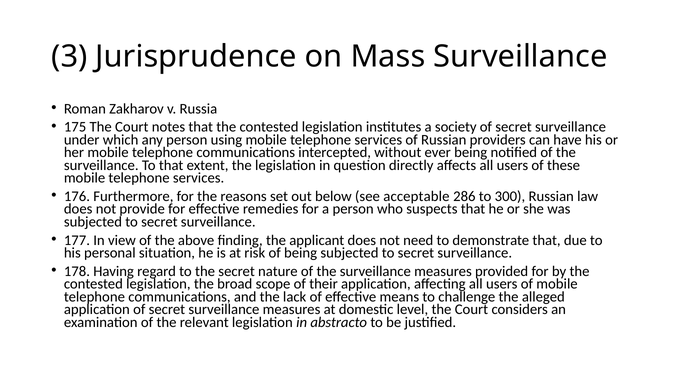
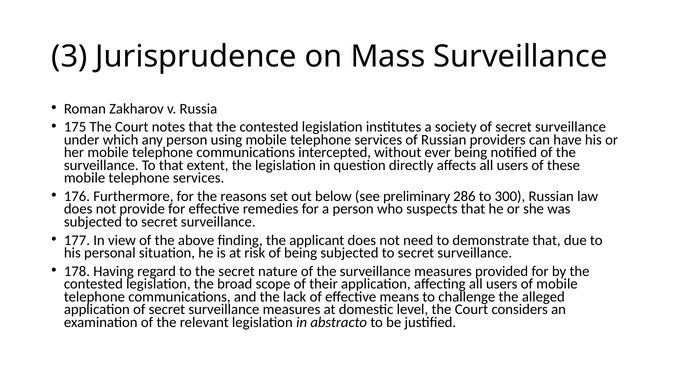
acceptable: acceptable -> preliminary
